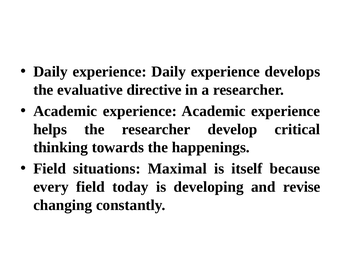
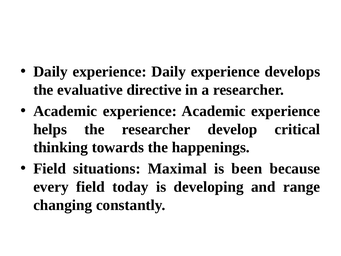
itself: itself -> been
revise: revise -> range
